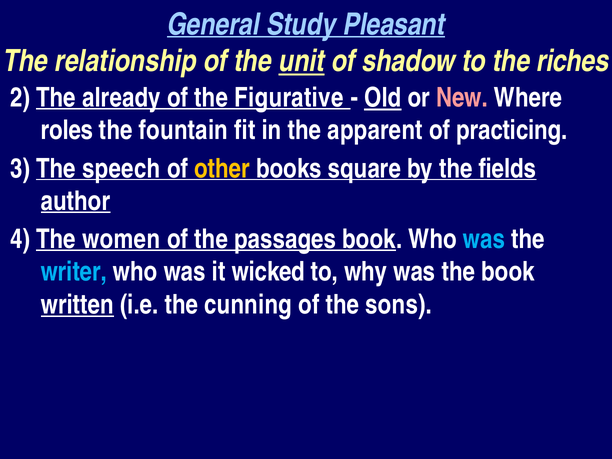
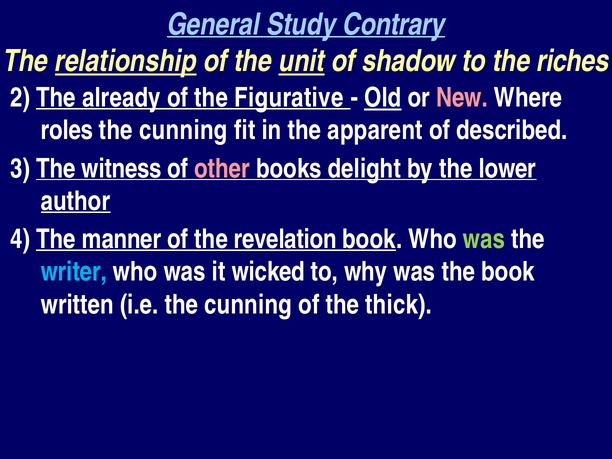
Pleasant: Pleasant -> Contrary
relationship underline: none -> present
fountain at (183, 130): fountain -> cunning
practicing: practicing -> described
speech: speech -> witness
other colour: yellow -> pink
square: square -> delight
fields: fields -> lower
women: women -> manner
passages: passages -> revelation
was at (484, 239) colour: light blue -> light green
written underline: present -> none
sons: sons -> thick
